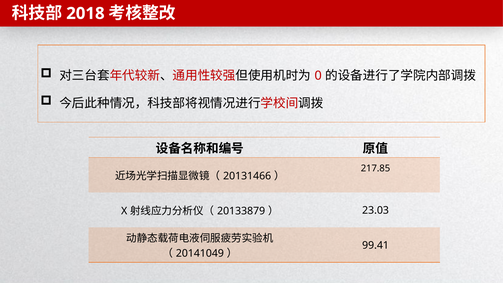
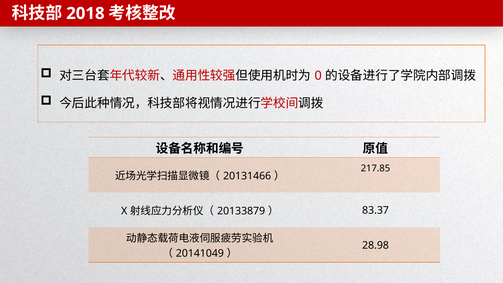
23.03: 23.03 -> 83.37
99.41: 99.41 -> 28.98
